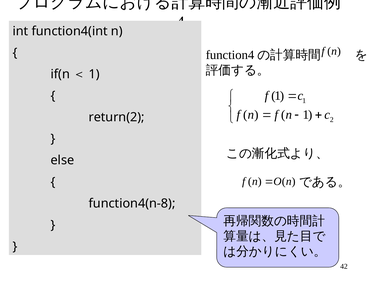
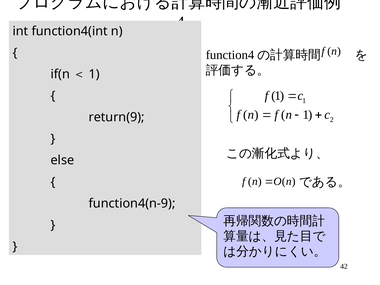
return(2: return(2 -> return(9
function4(n-8: function4(n-8 -> function4(n-9
